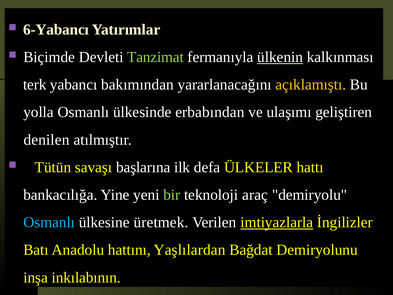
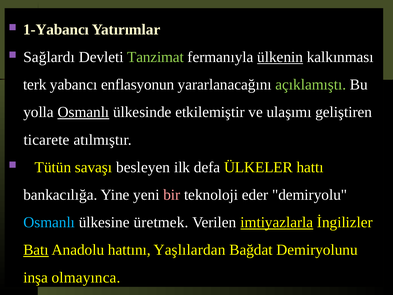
6-Yabancı: 6-Yabancı -> 1-Yabancı
Biçimde: Biçimde -> Sağlardı
bakımından: bakımından -> enflasyonun
açıklamıştı colour: yellow -> light green
Osmanlı at (83, 112) underline: none -> present
erbabından: erbabından -> etkilemiştir
denilen: denilen -> ticarete
başlarına: başlarına -> besleyen
bir colour: light green -> pink
araç: araç -> eder
Batı underline: none -> present
inkılabının: inkılabının -> olmayınca
